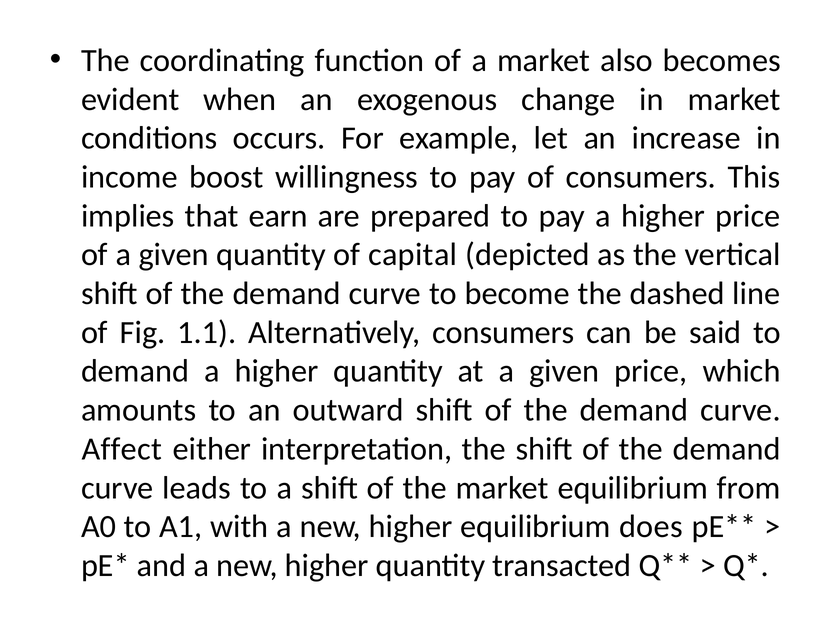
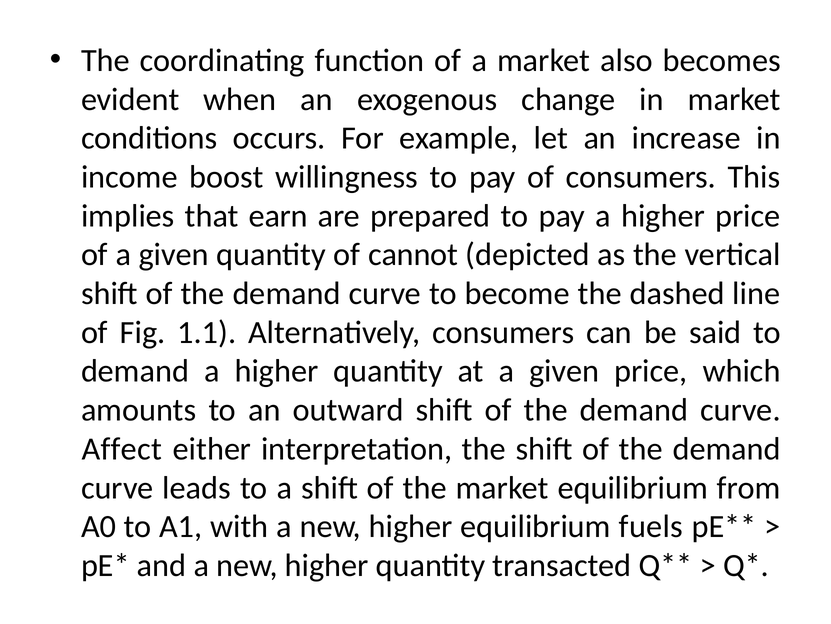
capital: capital -> cannot
does: does -> fuels
